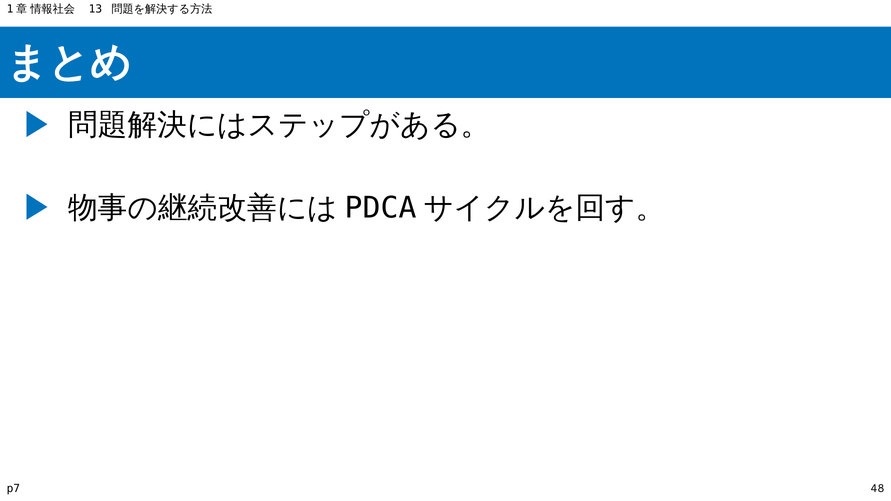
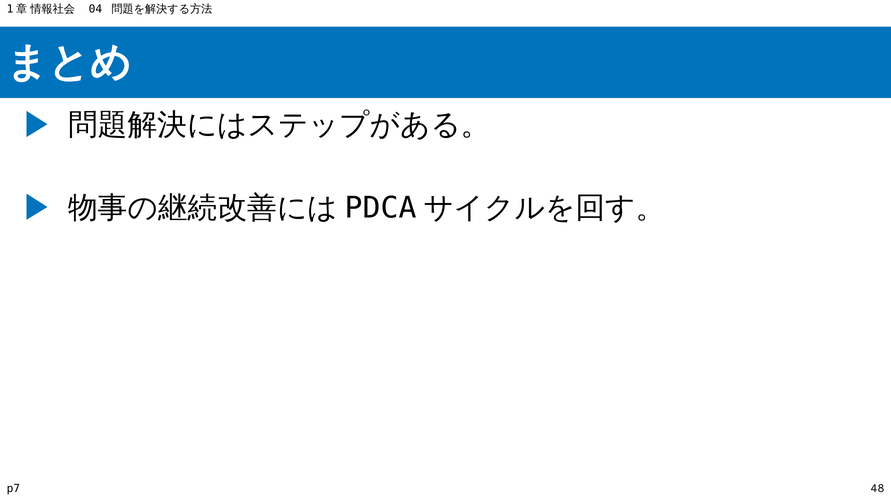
13: 13 -> 04
